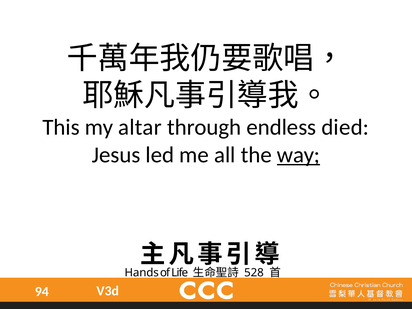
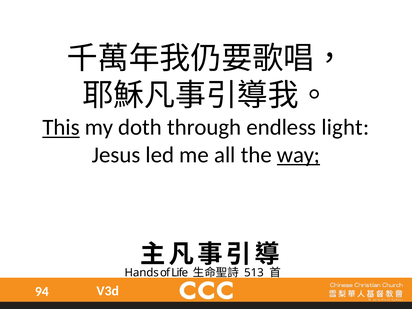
This underline: none -> present
altar: altar -> doth
died: died -> light
528: 528 -> 513
